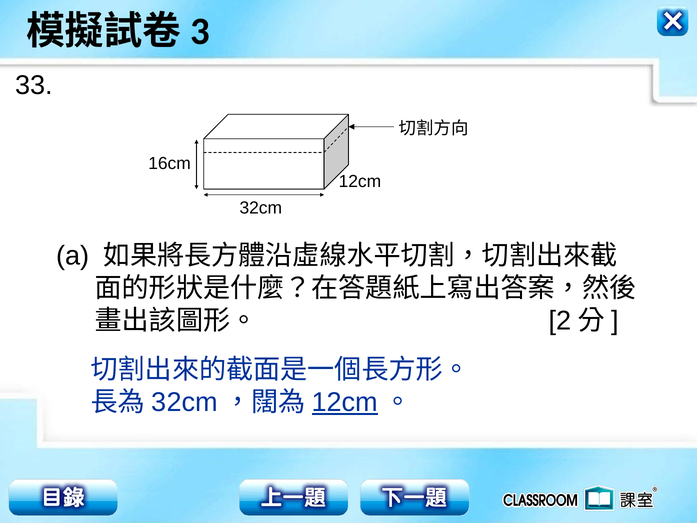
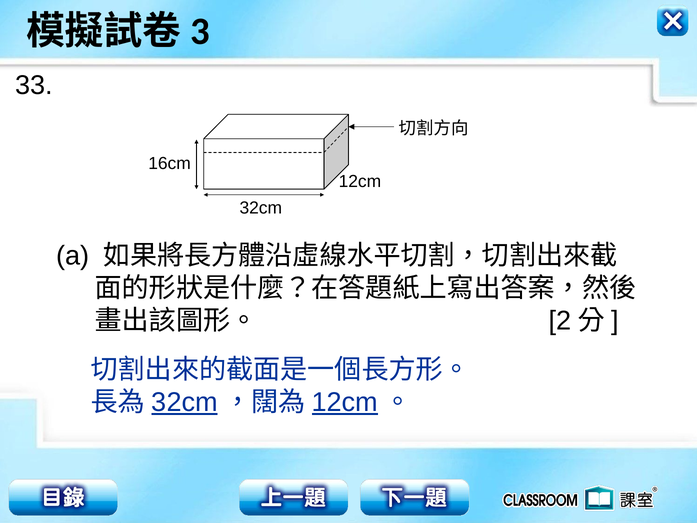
32cm at (185, 402) underline: none -> present
